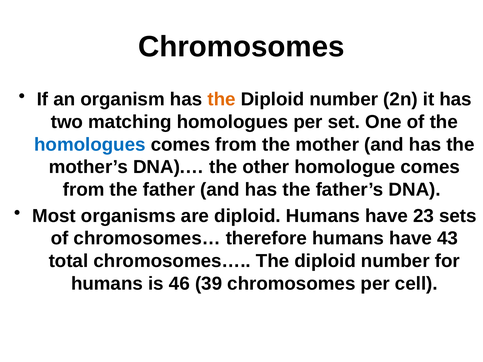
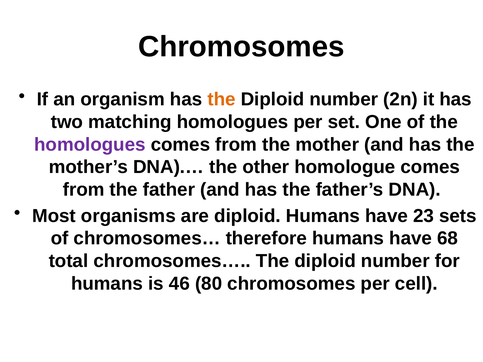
homologues at (90, 145) colour: blue -> purple
43: 43 -> 68
39: 39 -> 80
